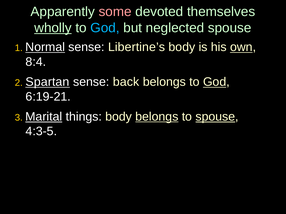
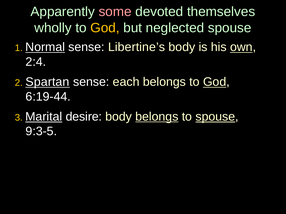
wholly underline: present -> none
God at (105, 28) colour: light blue -> yellow
8:4: 8:4 -> 2:4
back: back -> each
6:19-21: 6:19-21 -> 6:19-44
things: things -> desire
4:3-5: 4:3-5 -> 9:3-5
